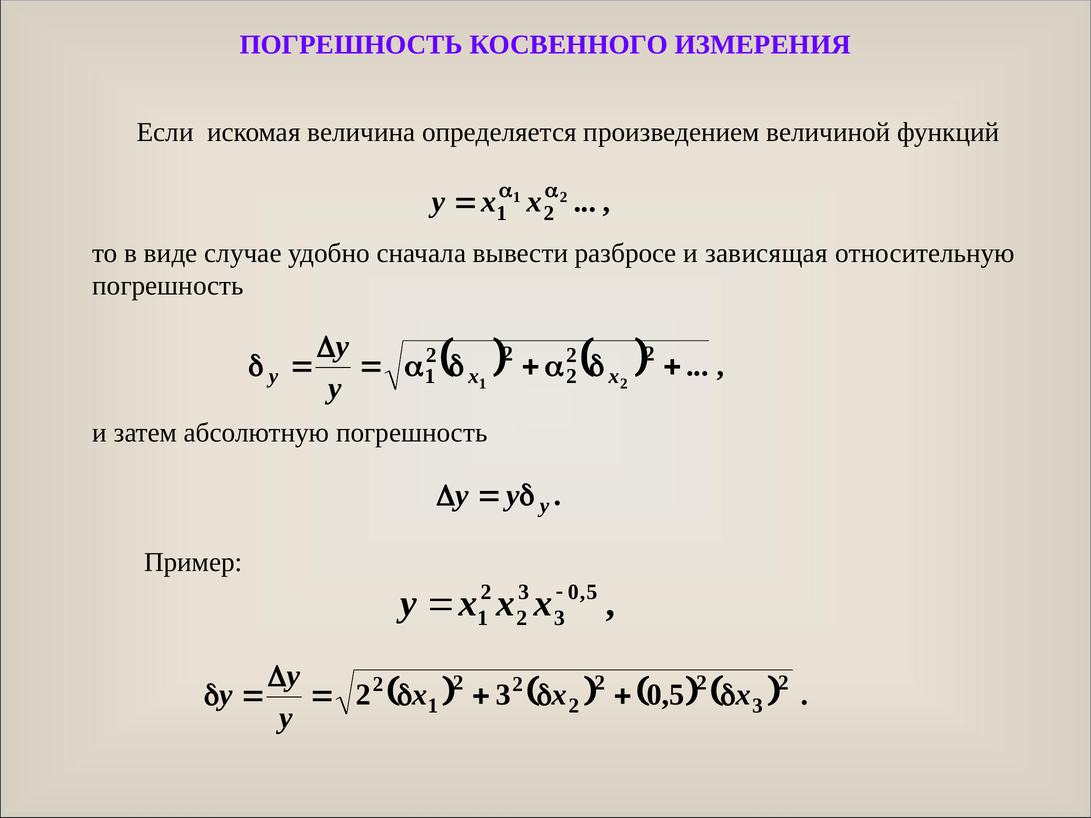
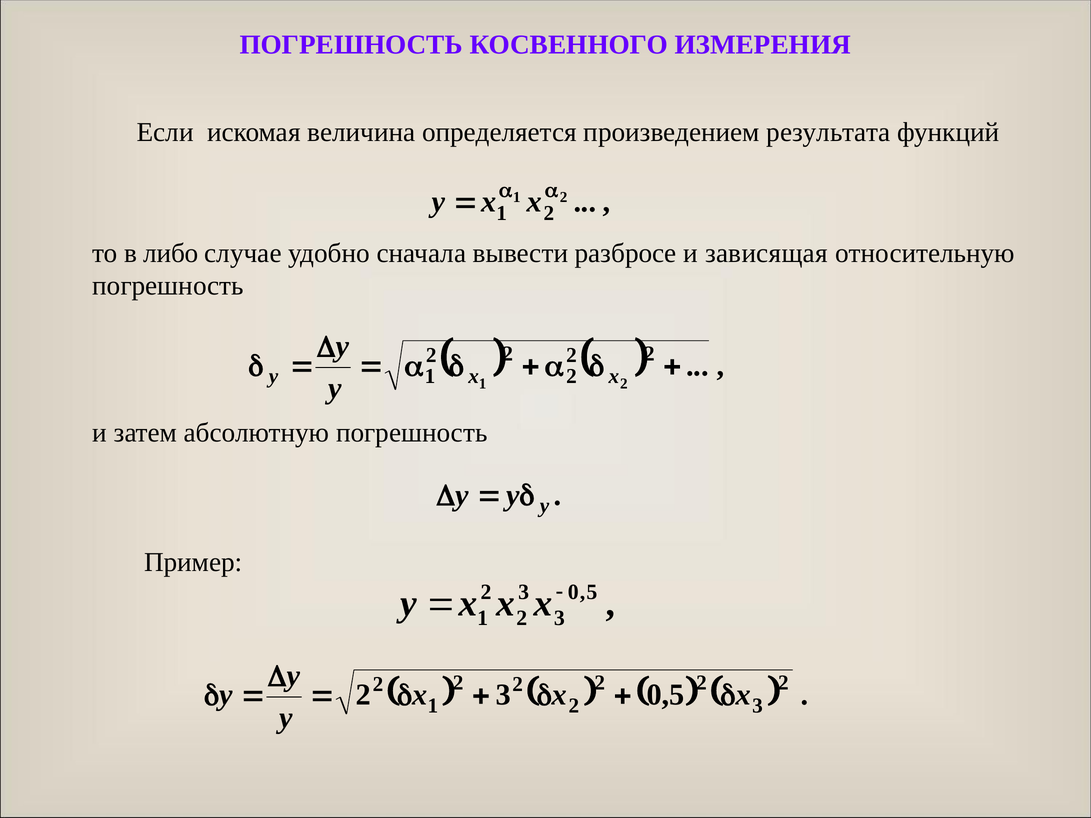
величиной: величиной -> результата
виде: виде -> либо
